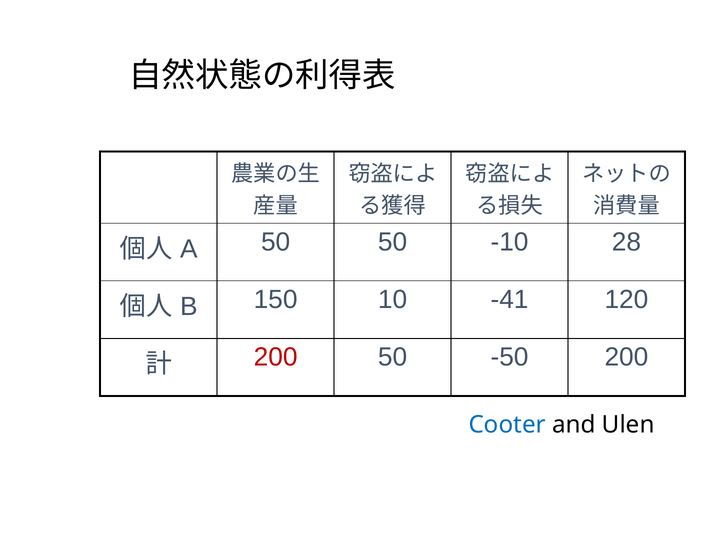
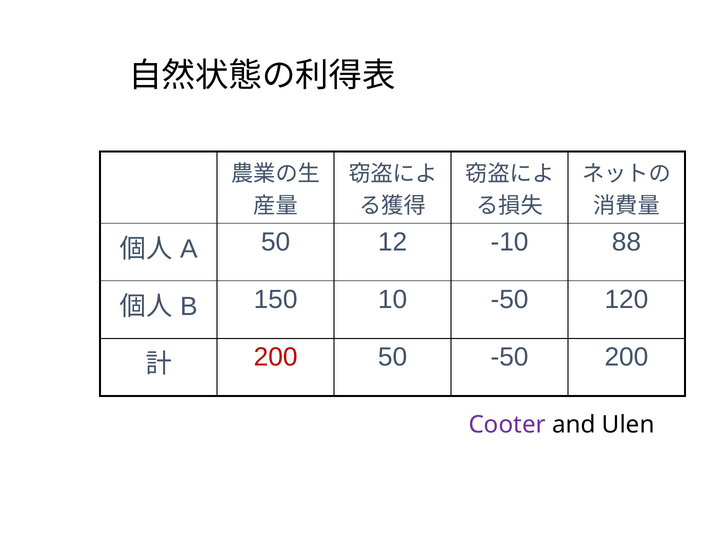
50 50: 50 -> 12
28: 28 -> 88
10 -41: -41 -> -50
Cooter colour: blue -> purple
